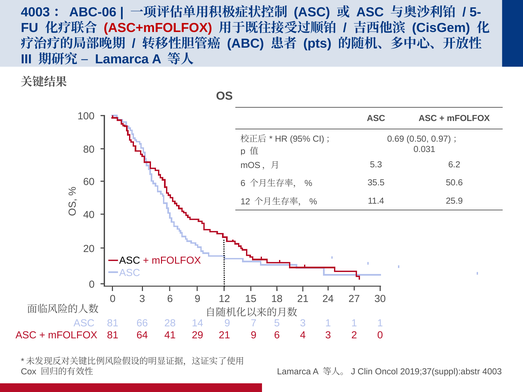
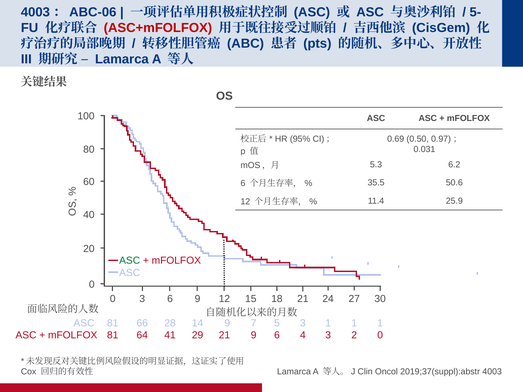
ASC at (130, 261) colour: black -> green
